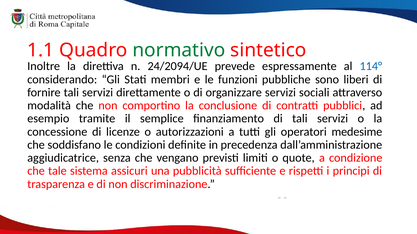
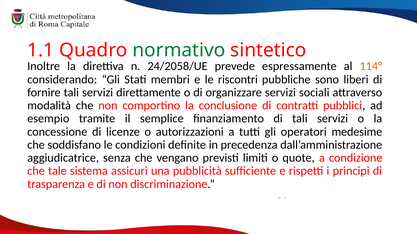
24/2094/UE: 24/2094/UE -> 24/2058/UE
114° colour: blue -> orange
funzioni: funzioni -> riscontri
